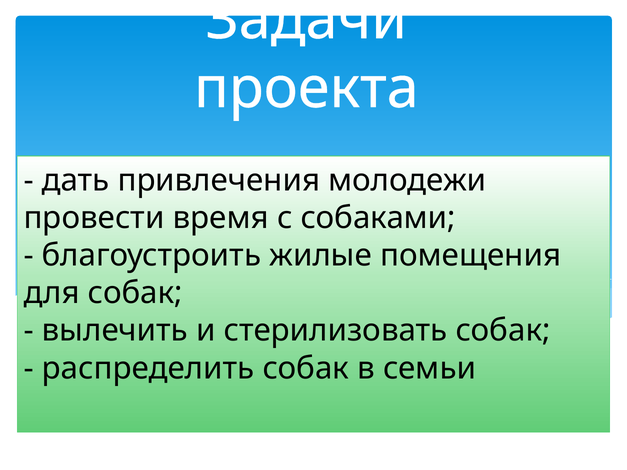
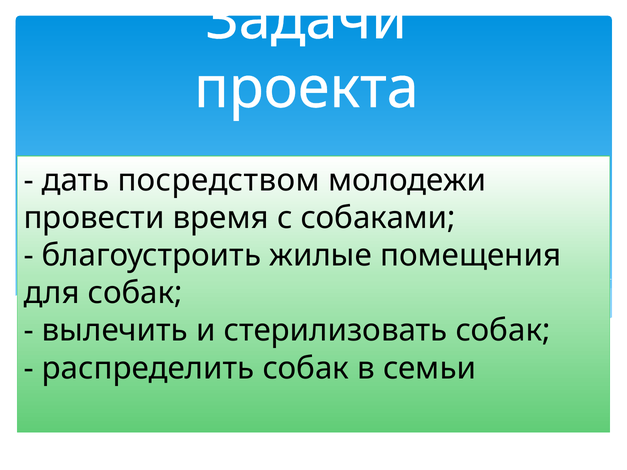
привлечения: привлечения -> посредством
